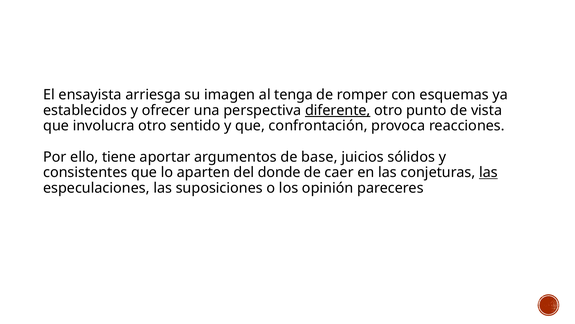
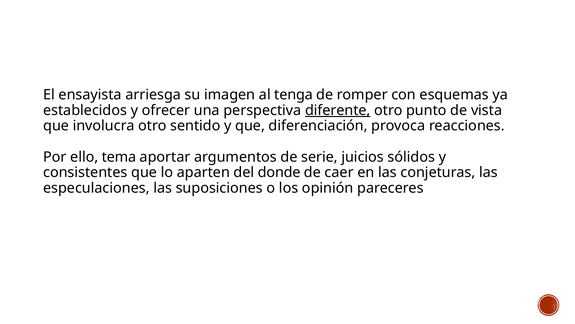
confrontación: confrontación -> diferenciación
tiene: tiene -> tema
base: base -> serie
las at (488, 172) underline: present -> none
